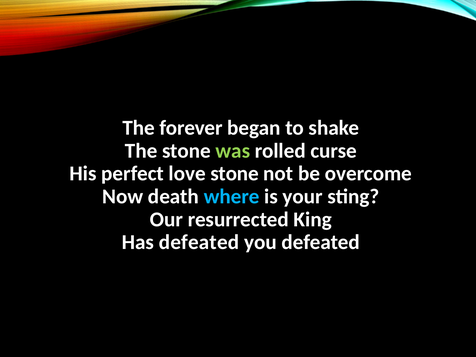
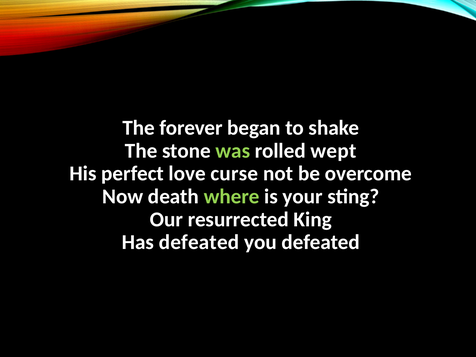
curse: curse -> wept
love stone: stone -> curse
where colour: light blue -> light green
